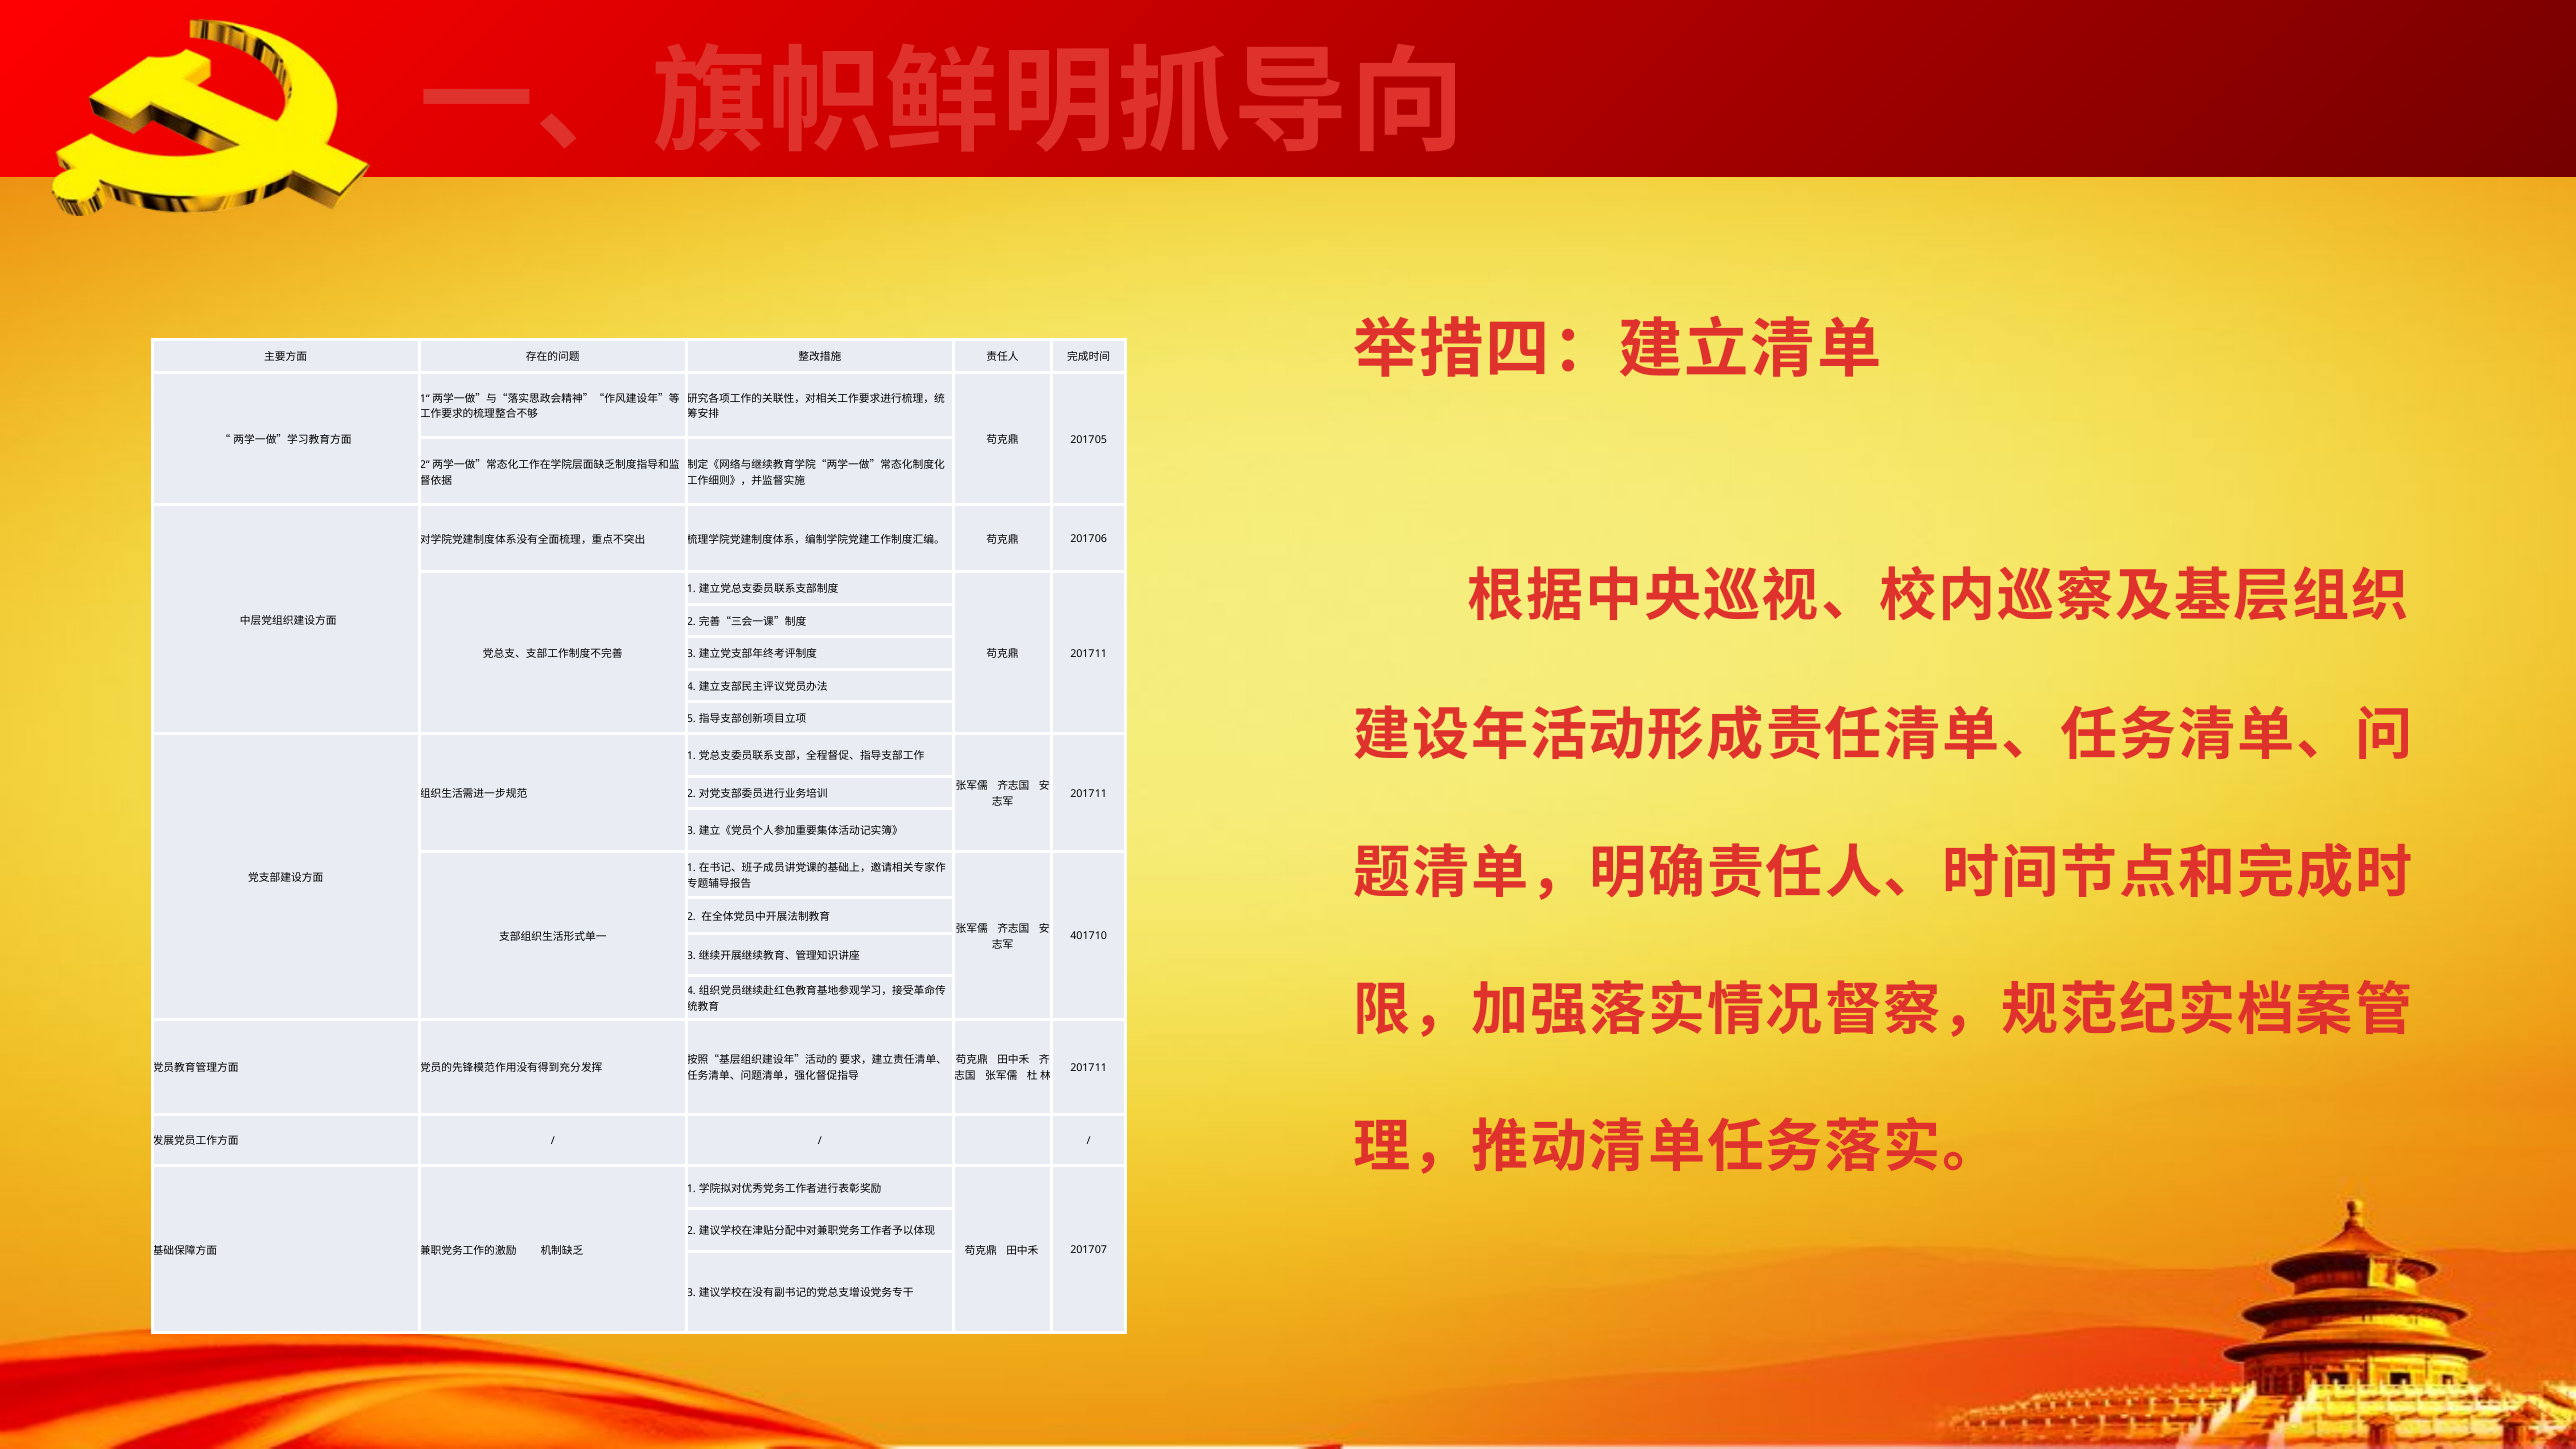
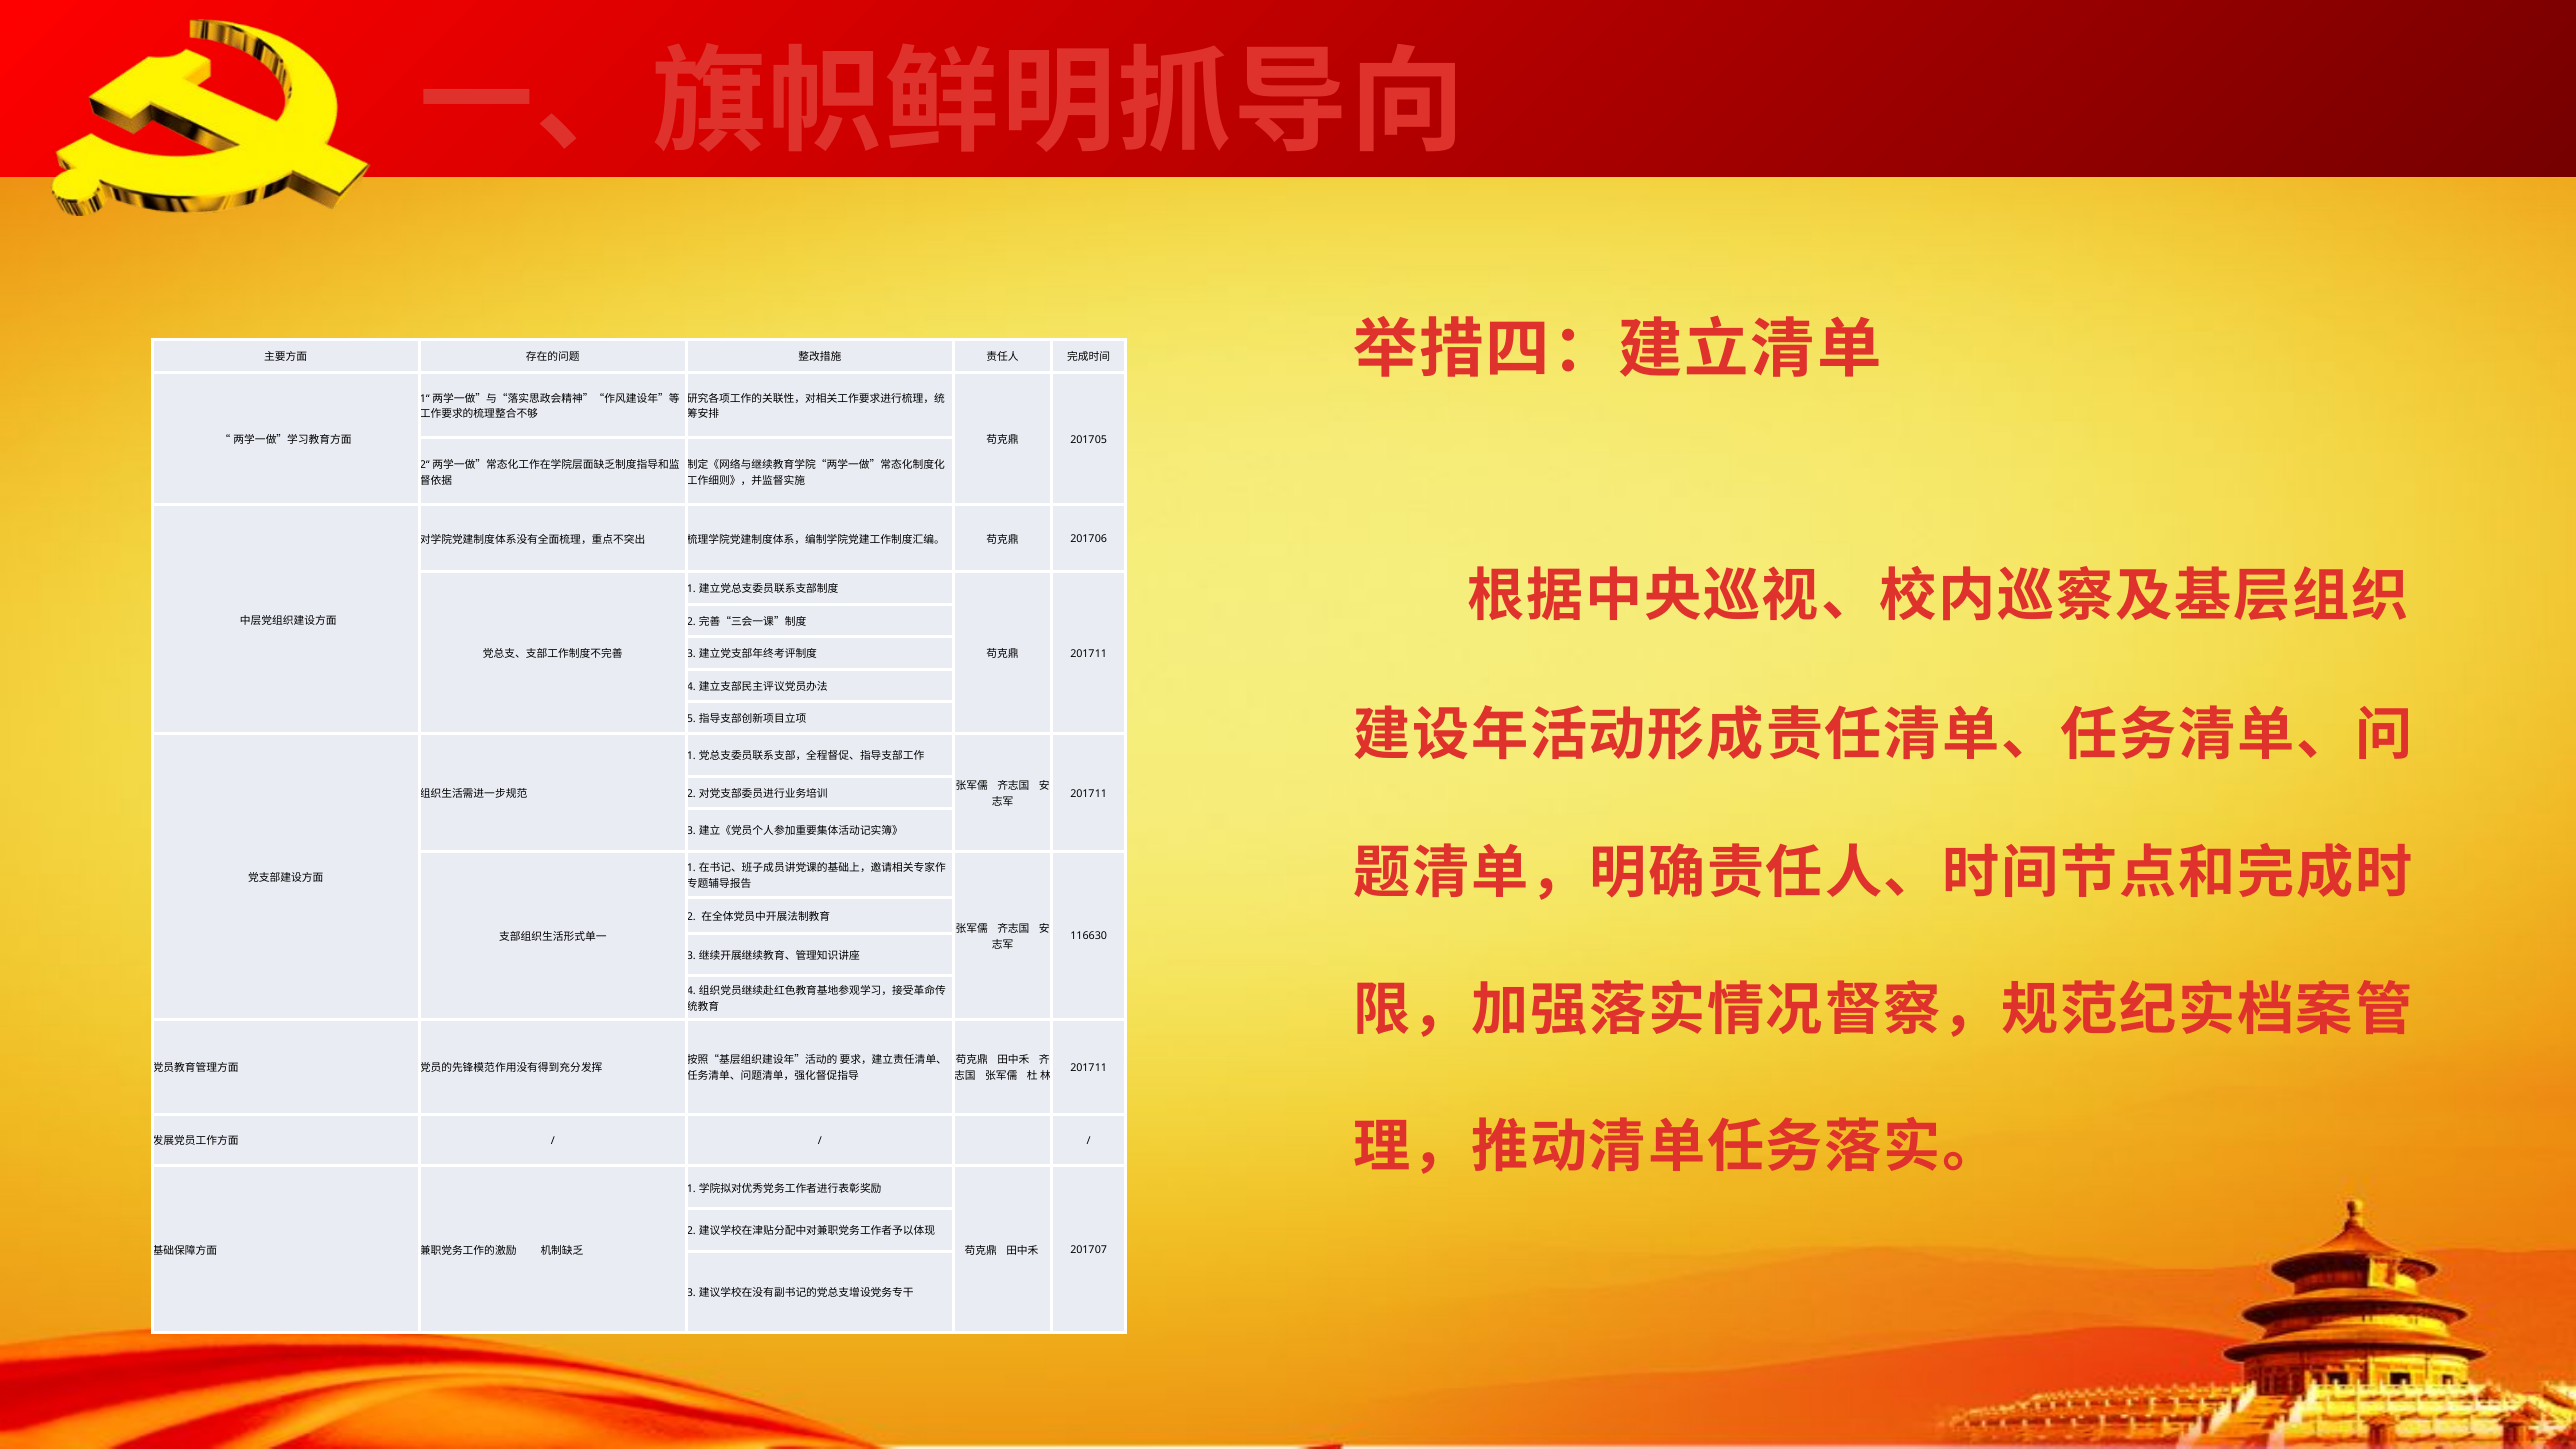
401710: 401710 -> 116630
